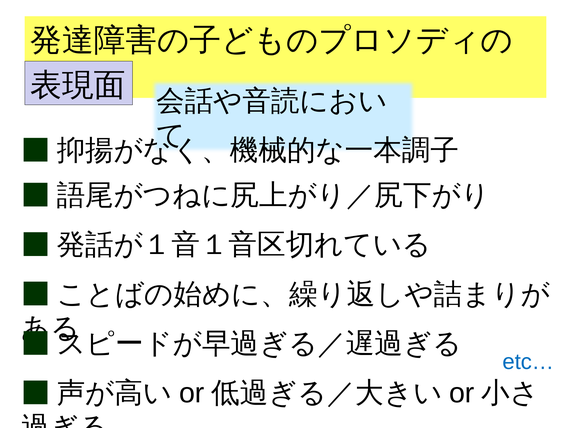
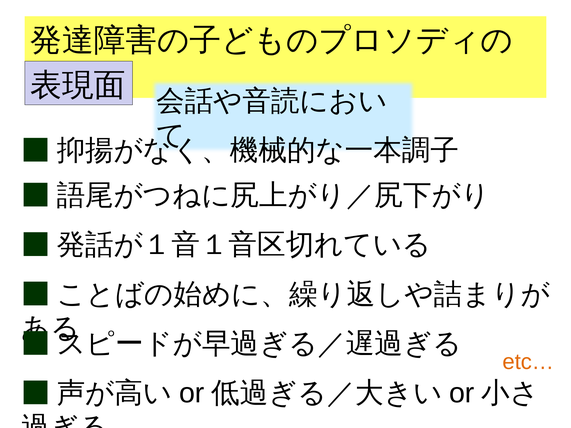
etc… colour: blue -> orange
